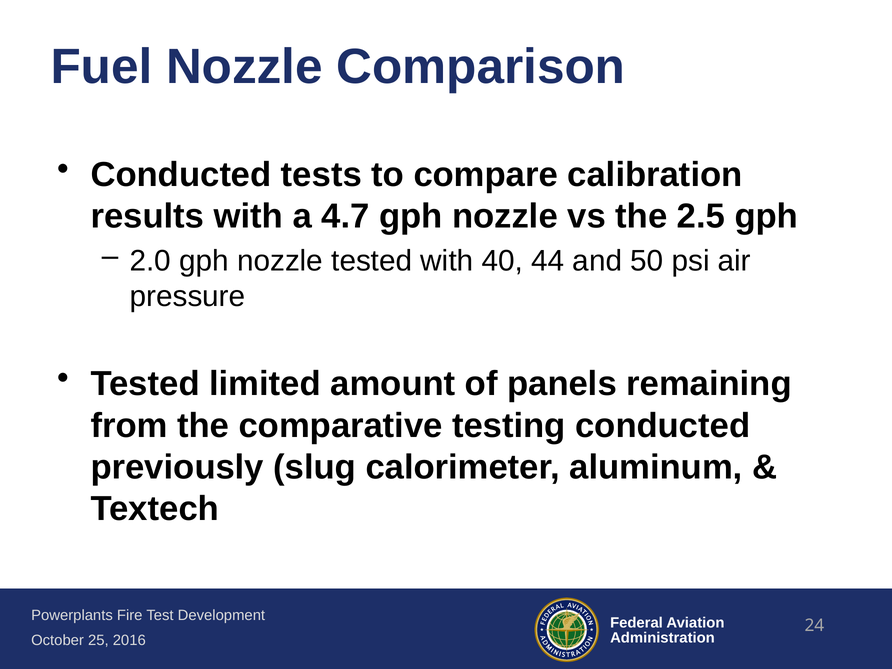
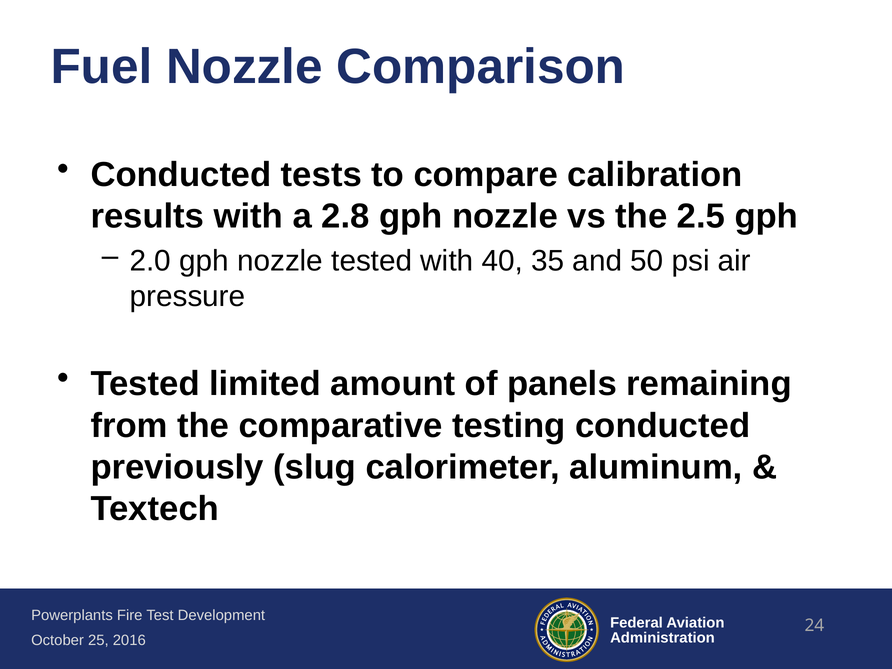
4.7: 4.7 -> 2.8
44: 44 -> 35
